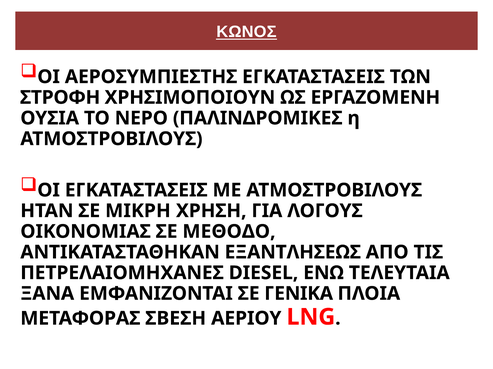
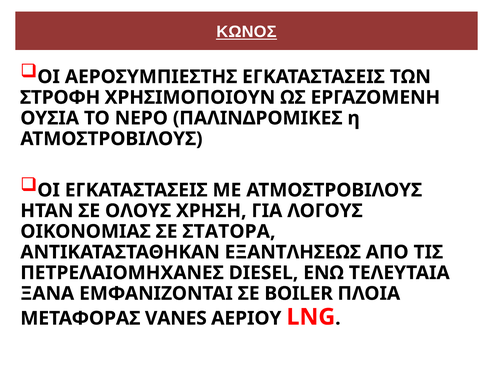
ΜΙΚΡΗ: ΜΙΚΡΗ -> ΟΛΟΥΣ
ΜΕΘΟΔΟ: ΜΕΘΟΔΟ -> ΣΤΑΤΟΡΑ
ΓΕΝΙΚΑ: ΓΕΝΙΚΑ -> BOILER
ΣΒΕΣΗ: ΣΒΕΣΗ -> VANES
